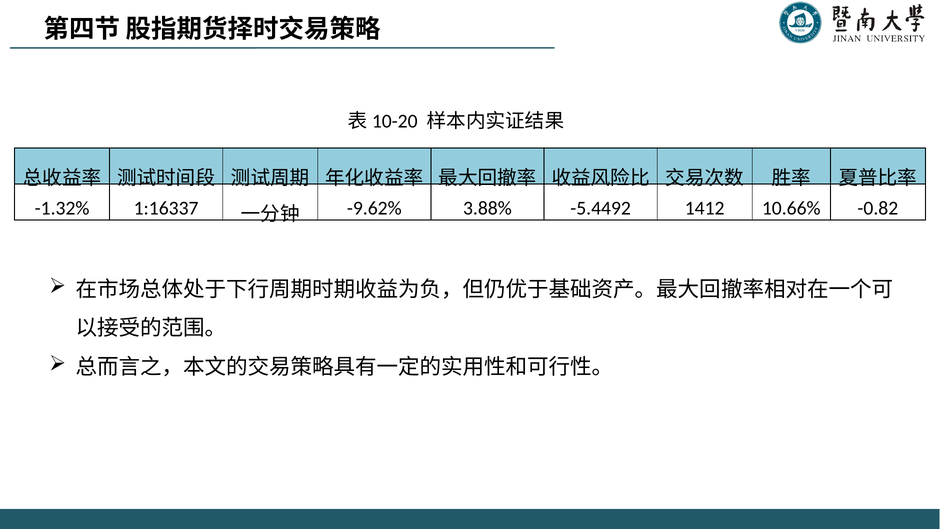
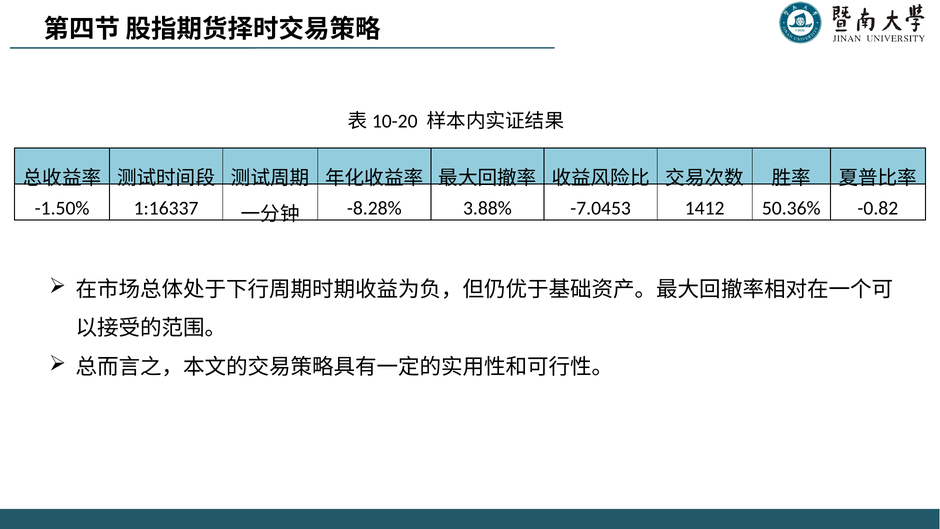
-1.32%: -1.32% -> -1.50%
-9.62%: -9.62% -> -8.28%
-5.4492: -5.4492 -> -7.0453
10.66%: 10.66% -> 50.36%
